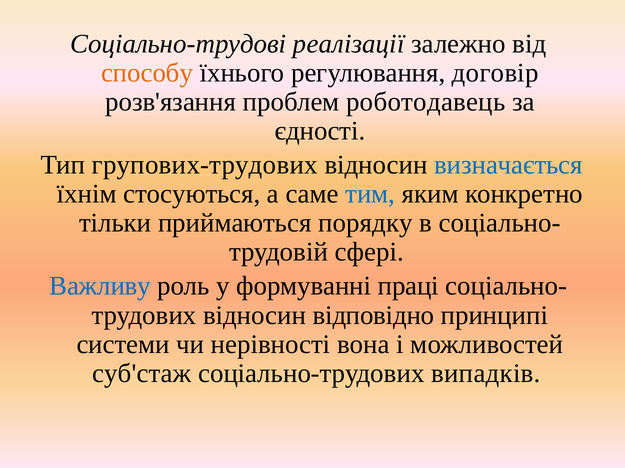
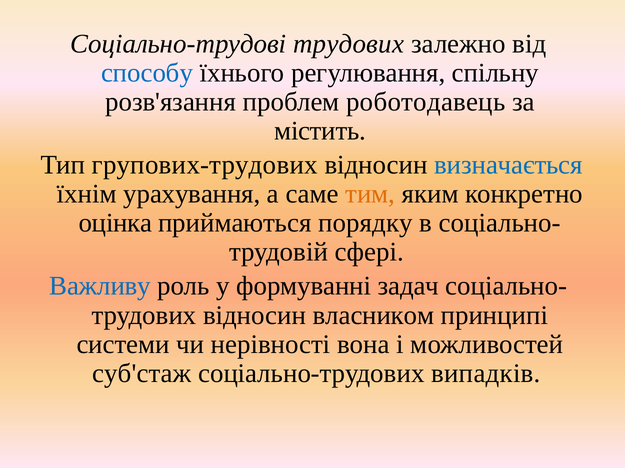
Соціально-трудові реалізації: реалізації -> трудових
способу colour: orange -> blue
договір: договір -> спільну
єдності: єдності -> містить
стосуються: стосуються -> урахування
тим colour: blue -> orange
тільки: тільки -> оцінка
праці: праці -> задач
відповідно: відповідно -> власником
